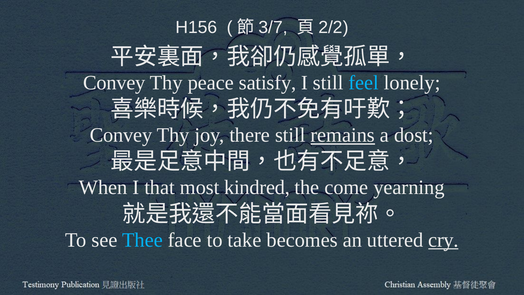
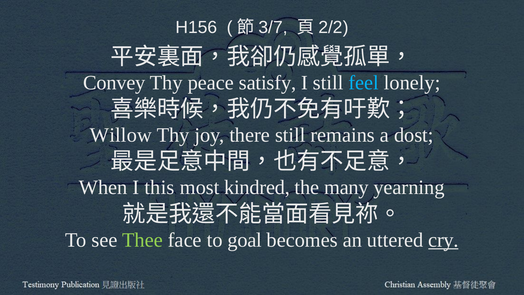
Convey at (121, 135): Convey -> Willow
remains underline: present -> none
that: that -> this
come: come -> many
Thee colour: light blue -> light green
take: take -> goal
